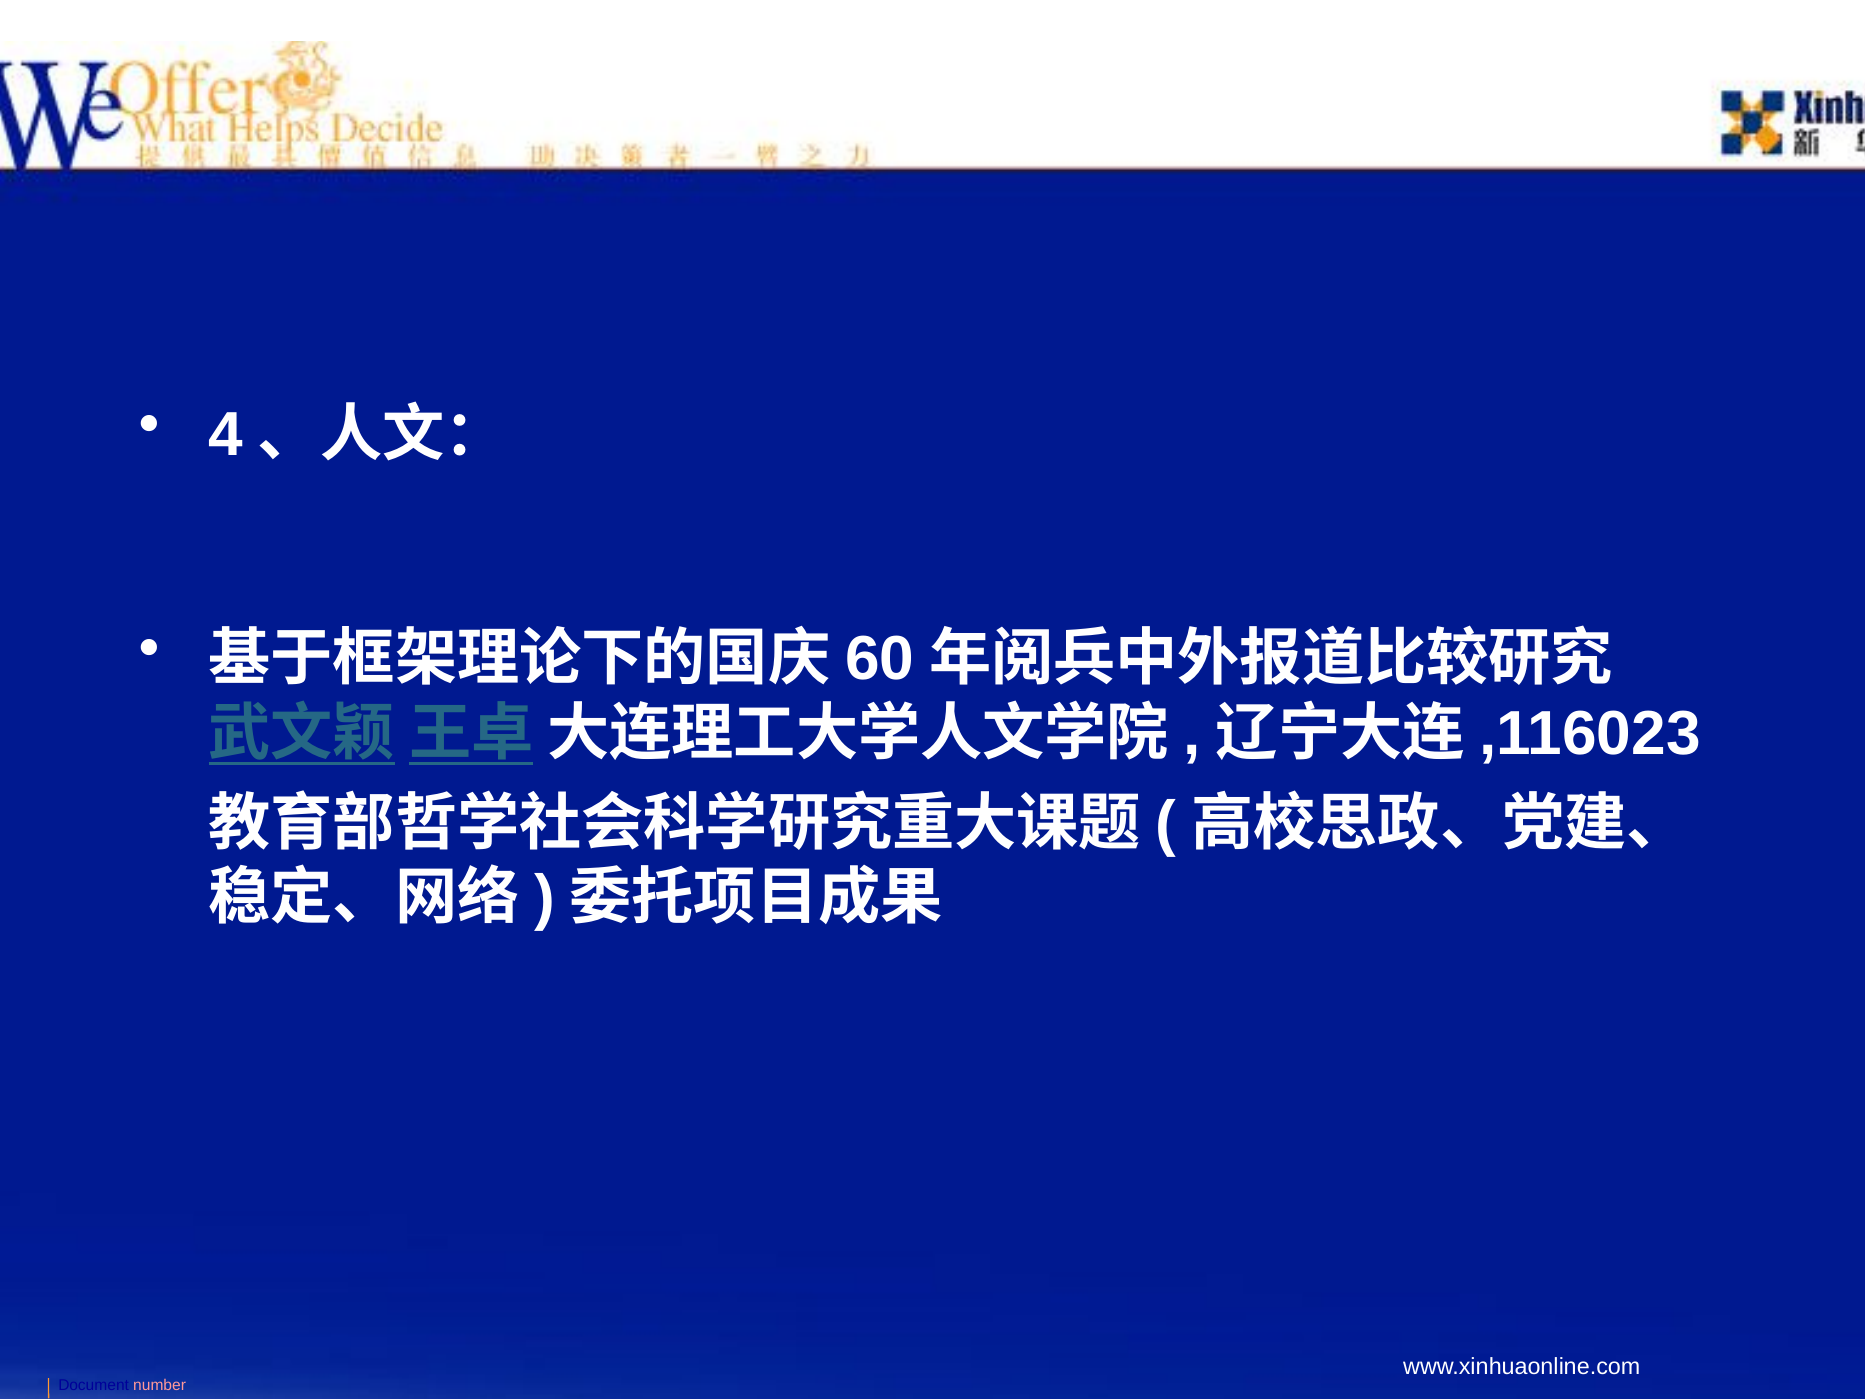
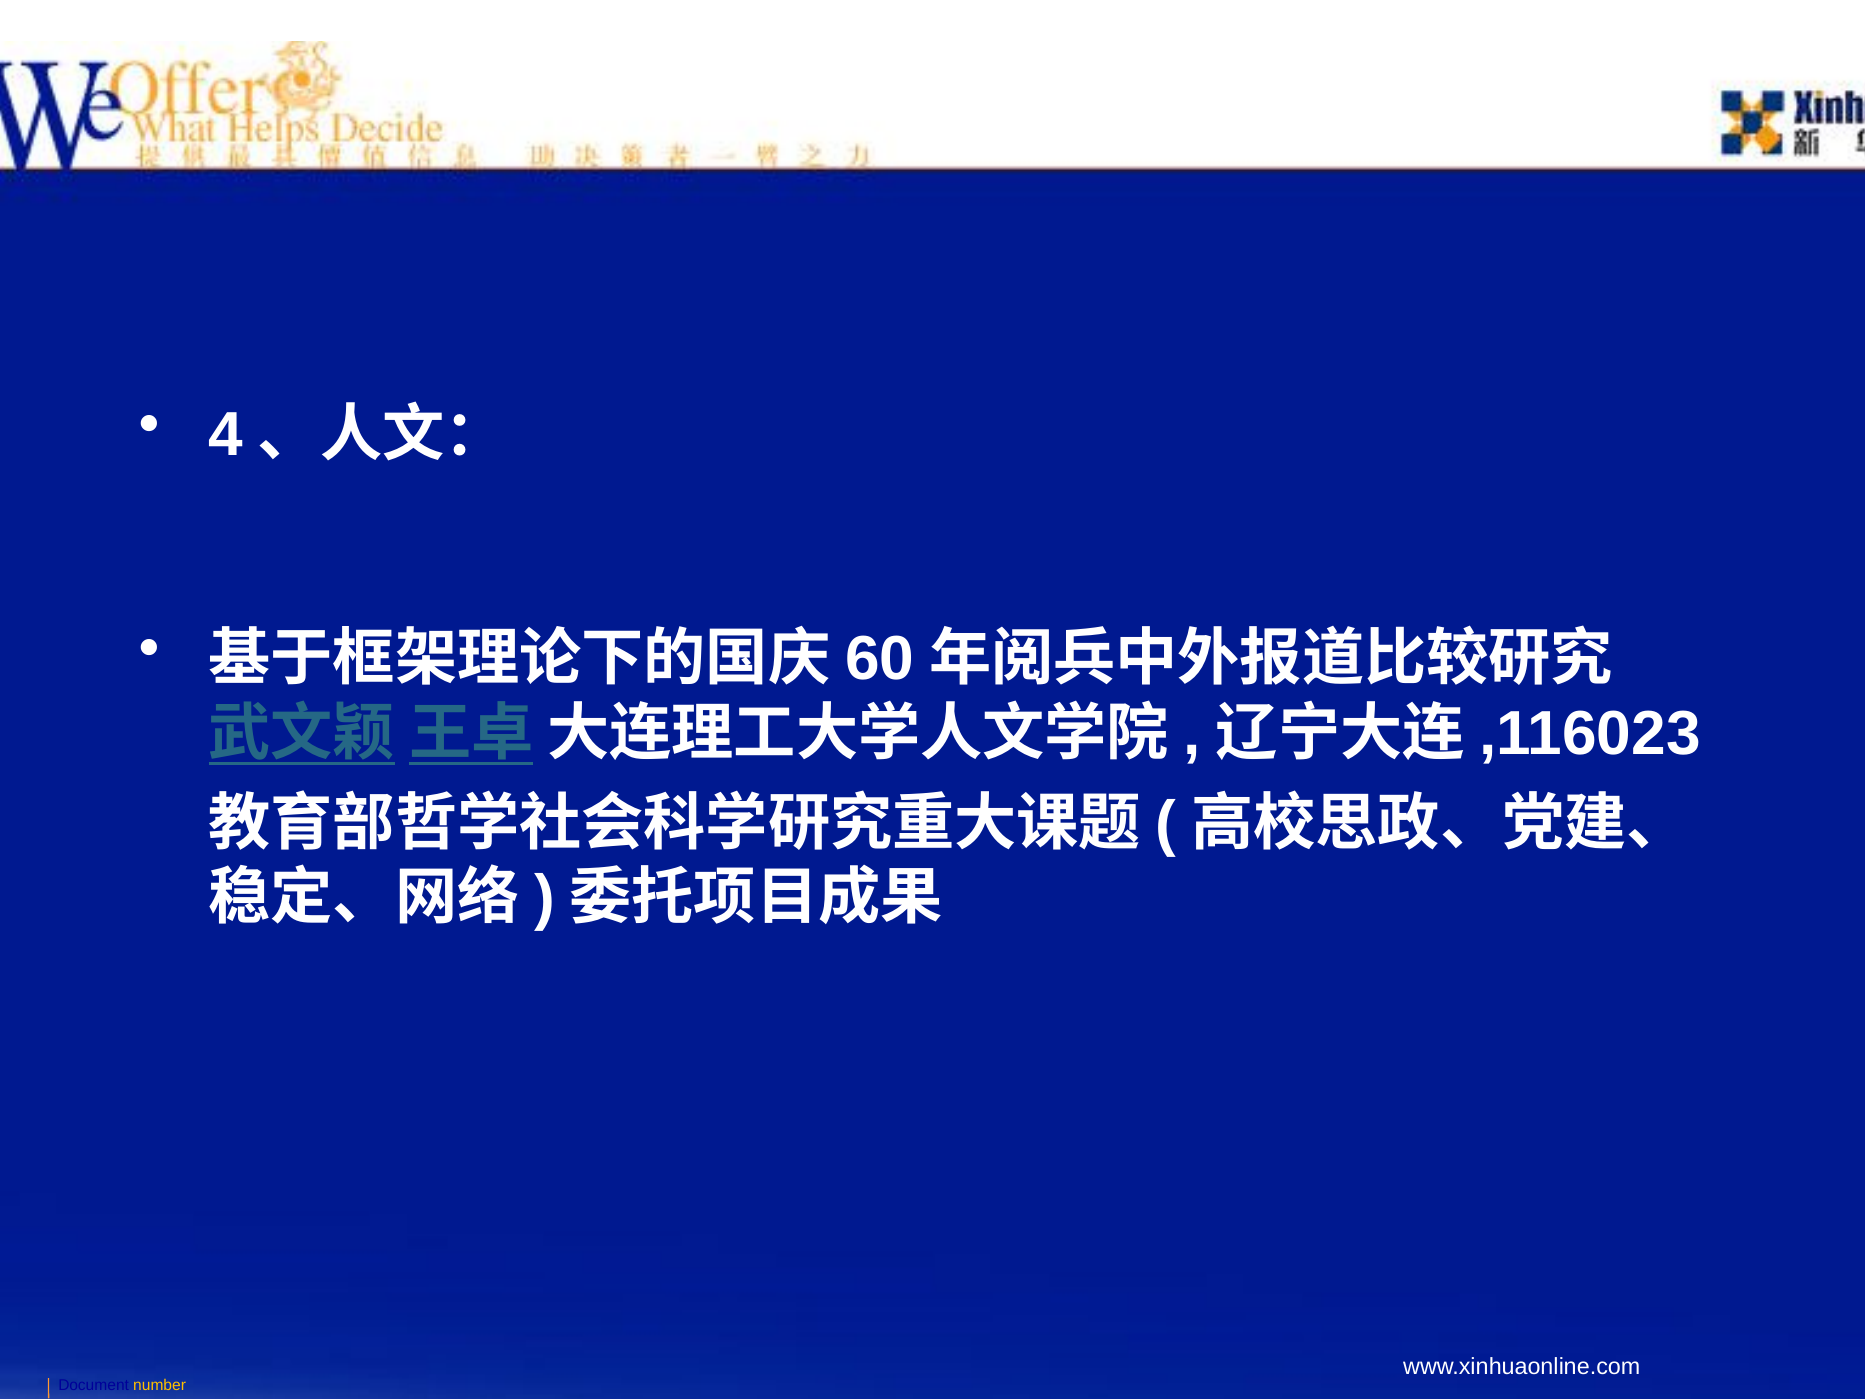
number colour: pink -> yellow
